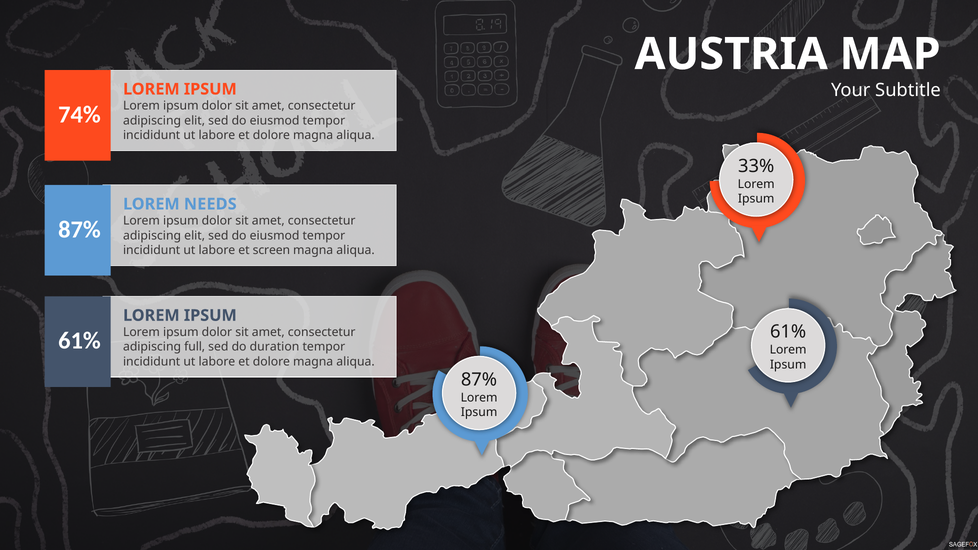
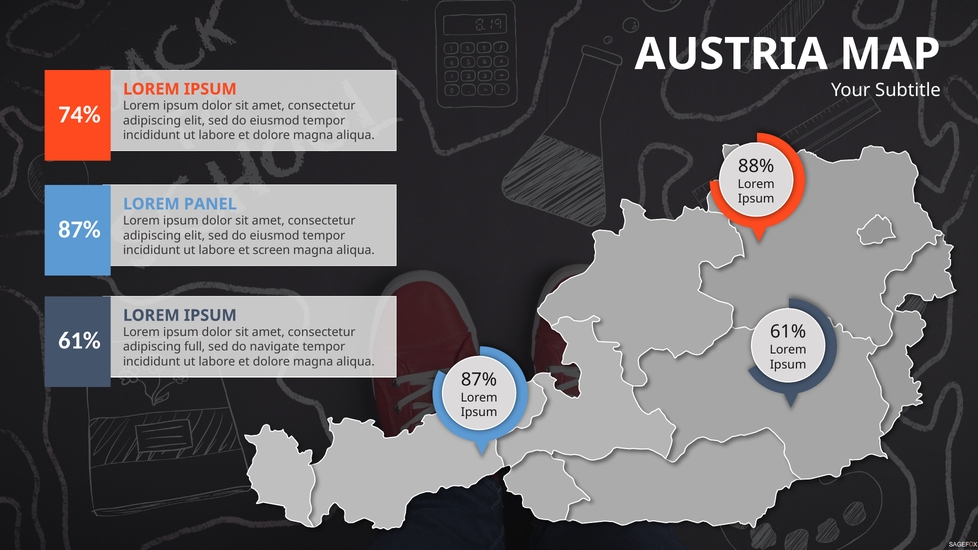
33%: 33% -> 88%
NEEDS: NEEDS -> PANEL
duration: duration -> navigate
